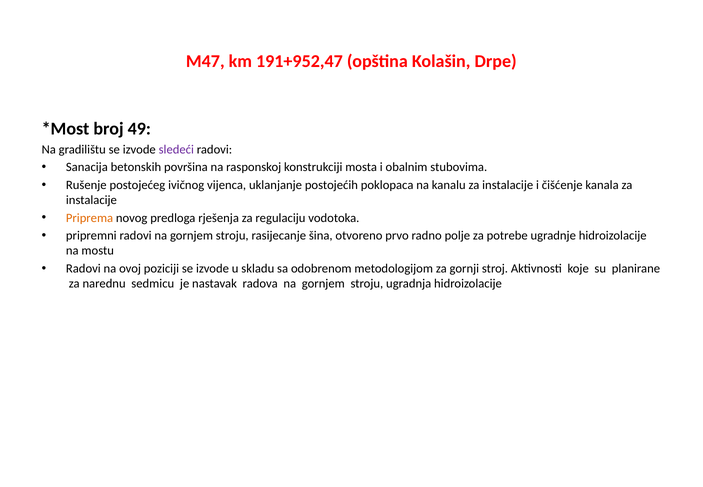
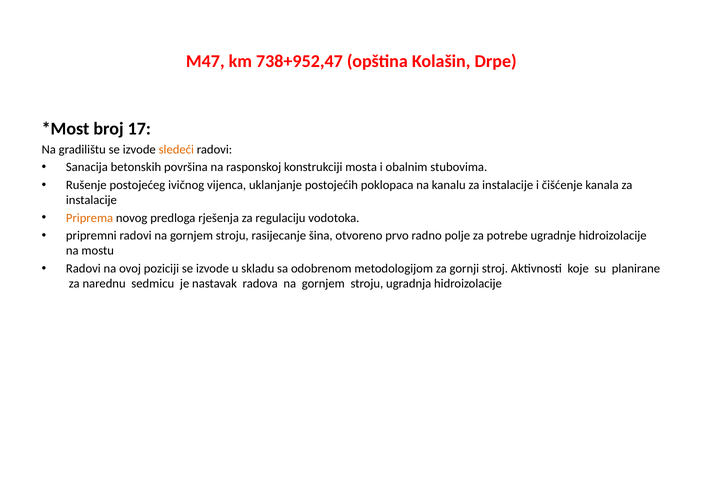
191+952,47: 191+952,47 -> 738+952,47
49: 49 -> 17
sledeći colour: purple -> orange
